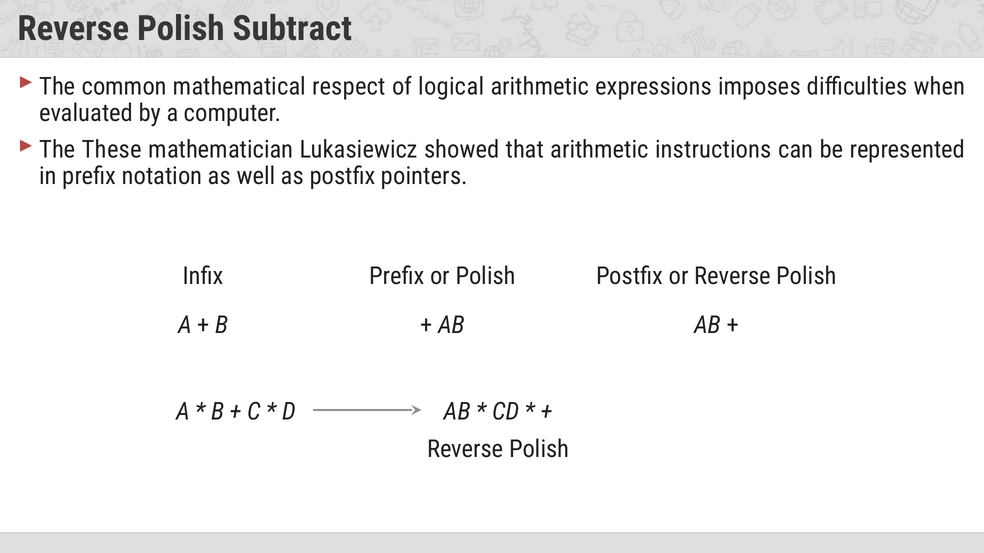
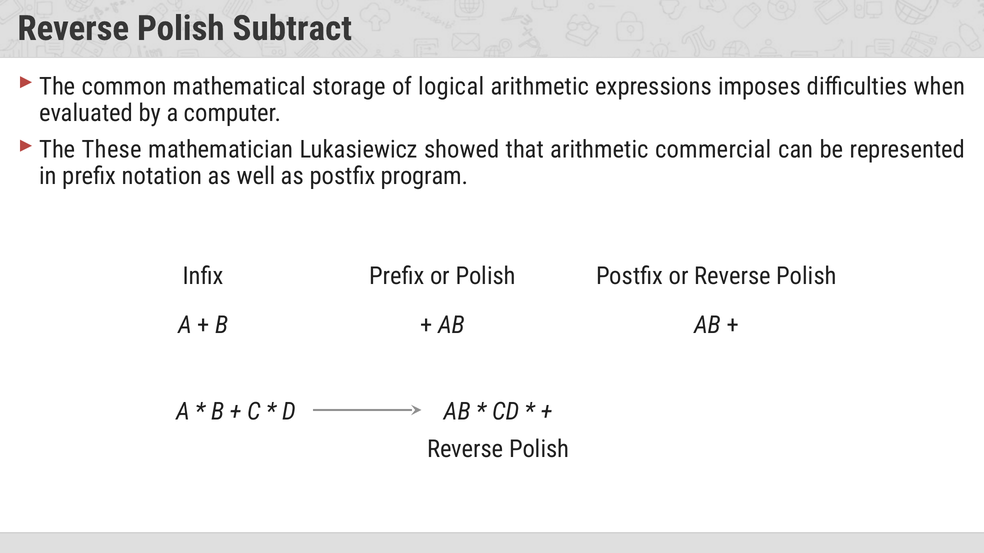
respect: respect -> storage
instructions: instructions -> commercial
pointers: pointers -> program
